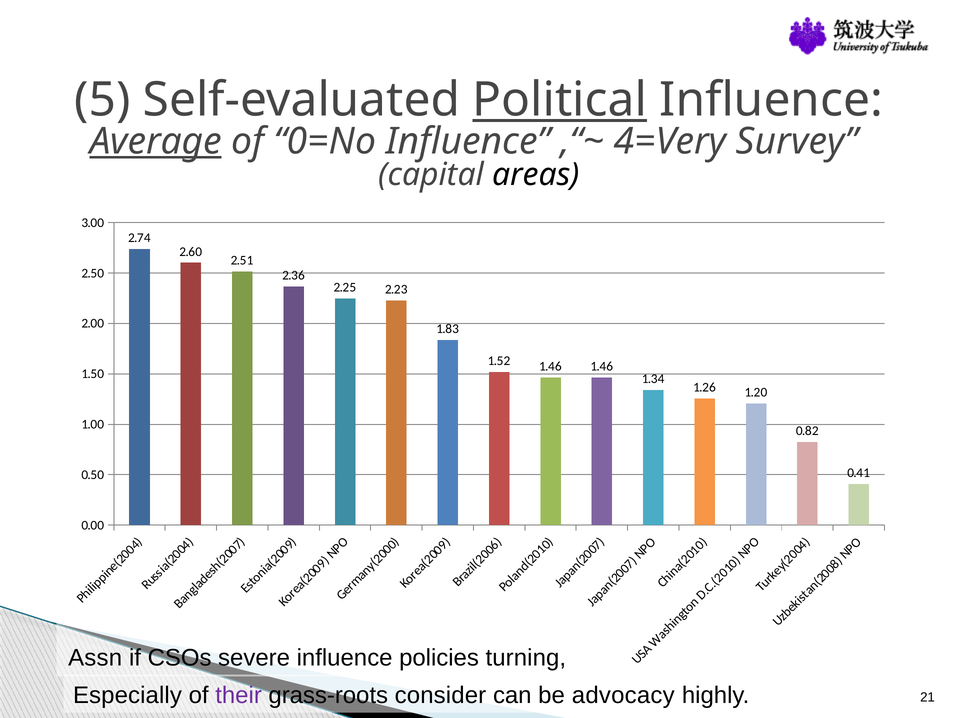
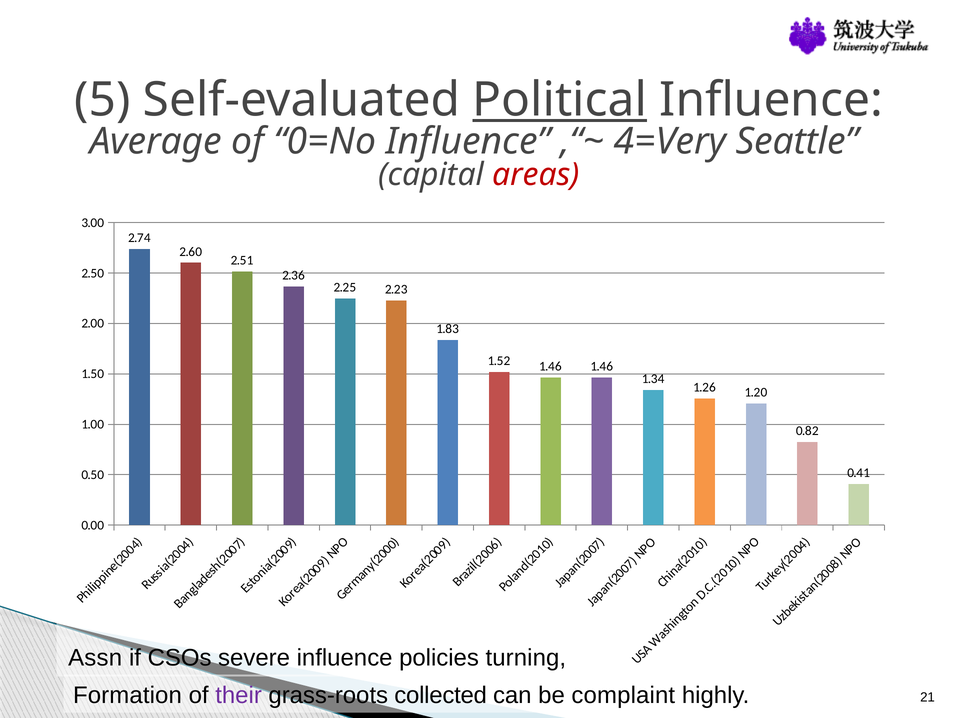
Average underline: present -> none
Survey: Survey -> Seattle
areas colour: black -> red
Especially: Especially -> Formation
consider: consider -> collected
advocacy: advocacy -> complaint
